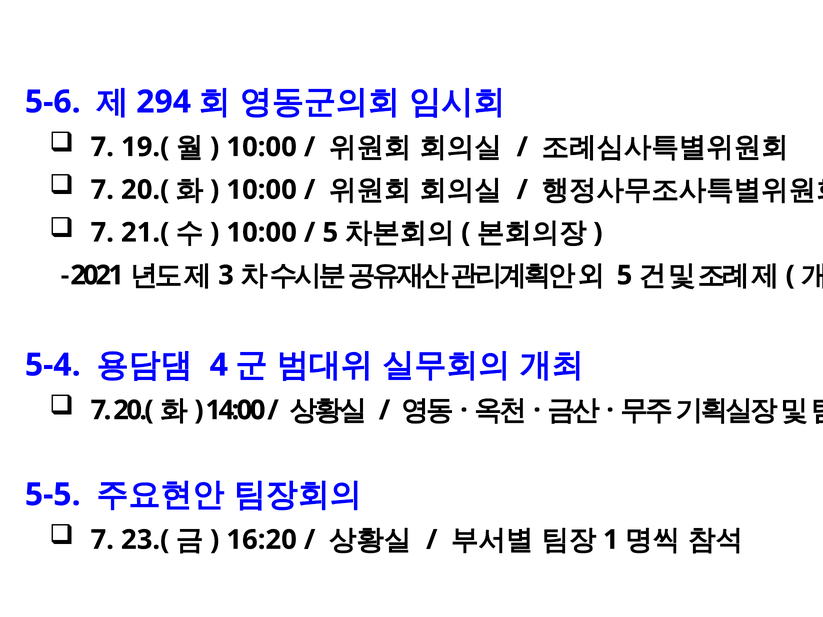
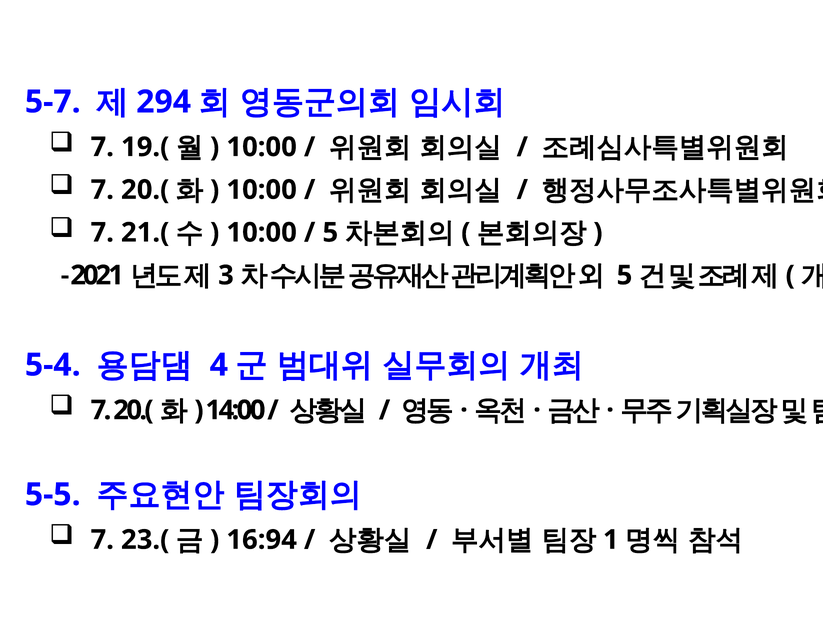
5-6: 5-6 -> 5-7
16:20: 16:20 -> 16:94
